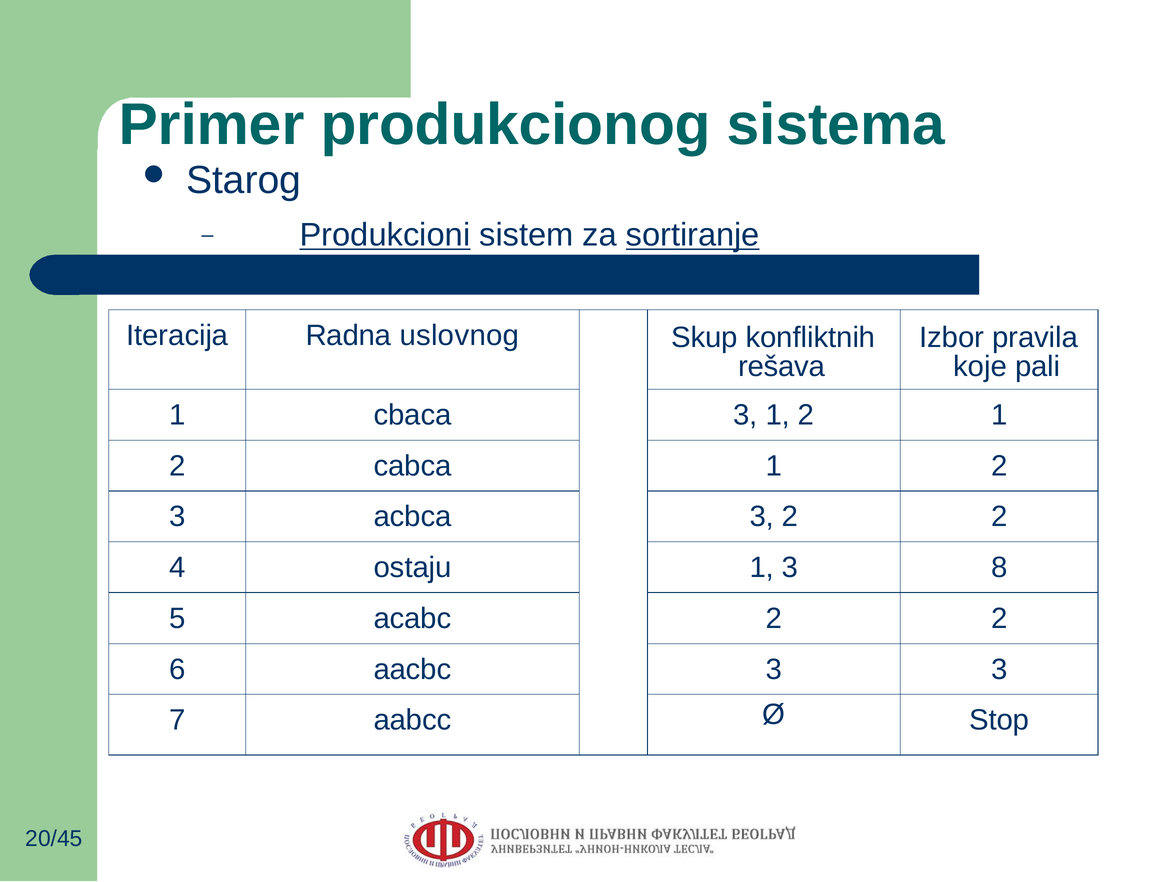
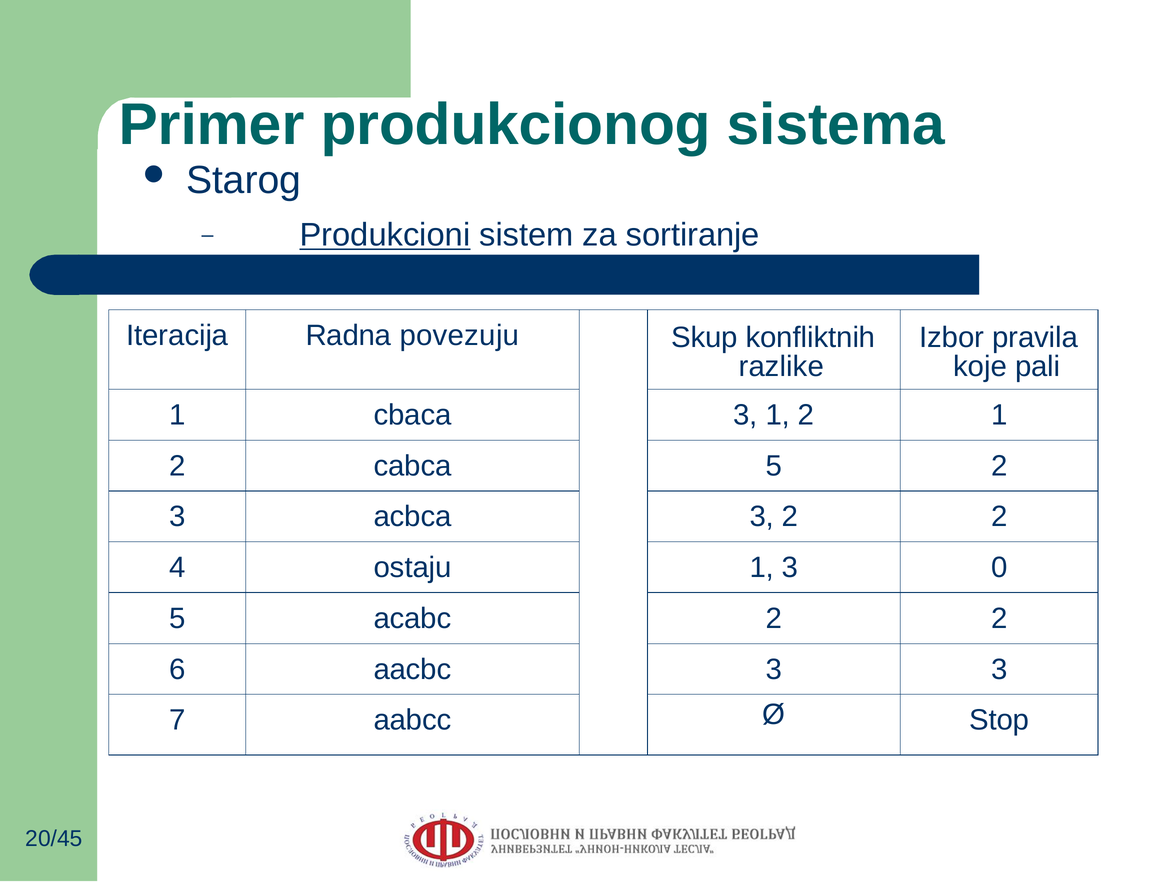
sortiranje underline: present -> none
uslovnog: uslovnog -> povezuju
rešava: rešava -> razlike
cabca 1: 1 -> 5
8: 8 -> 0
